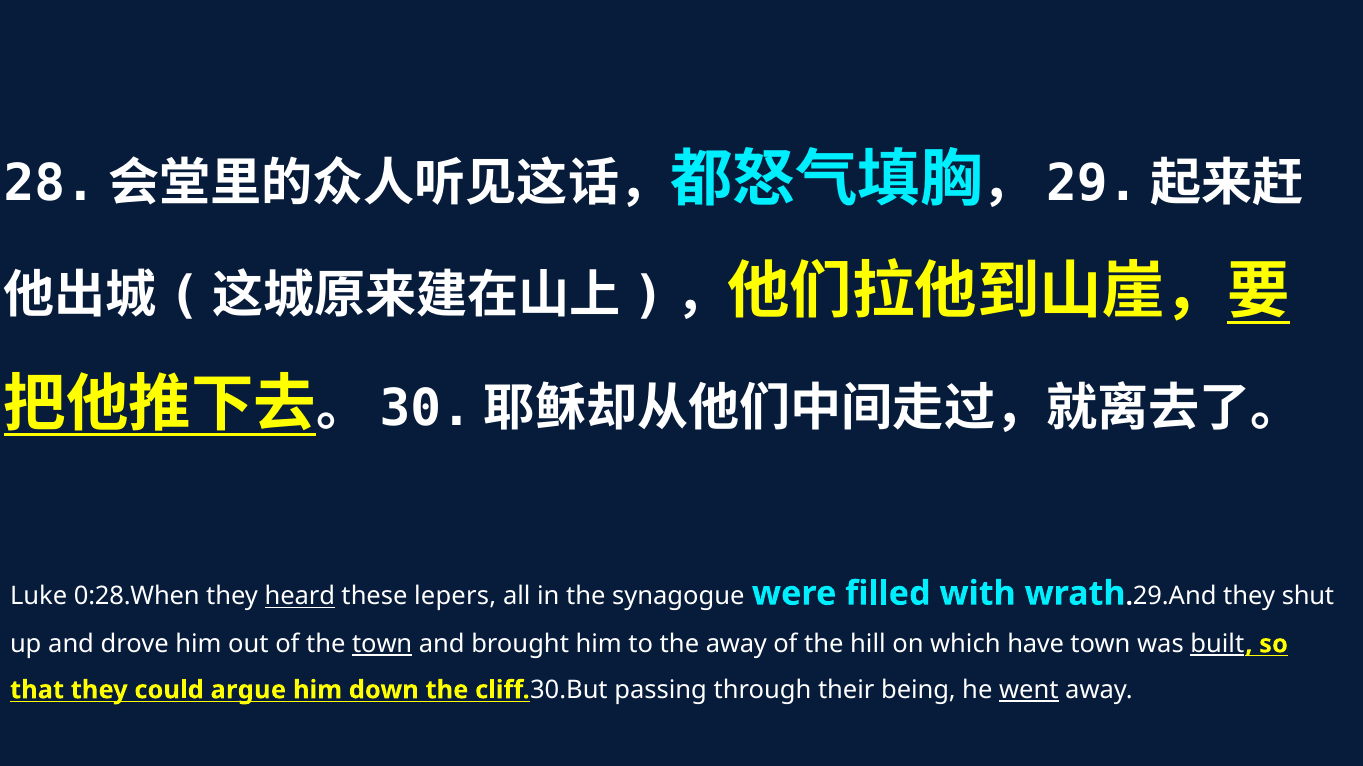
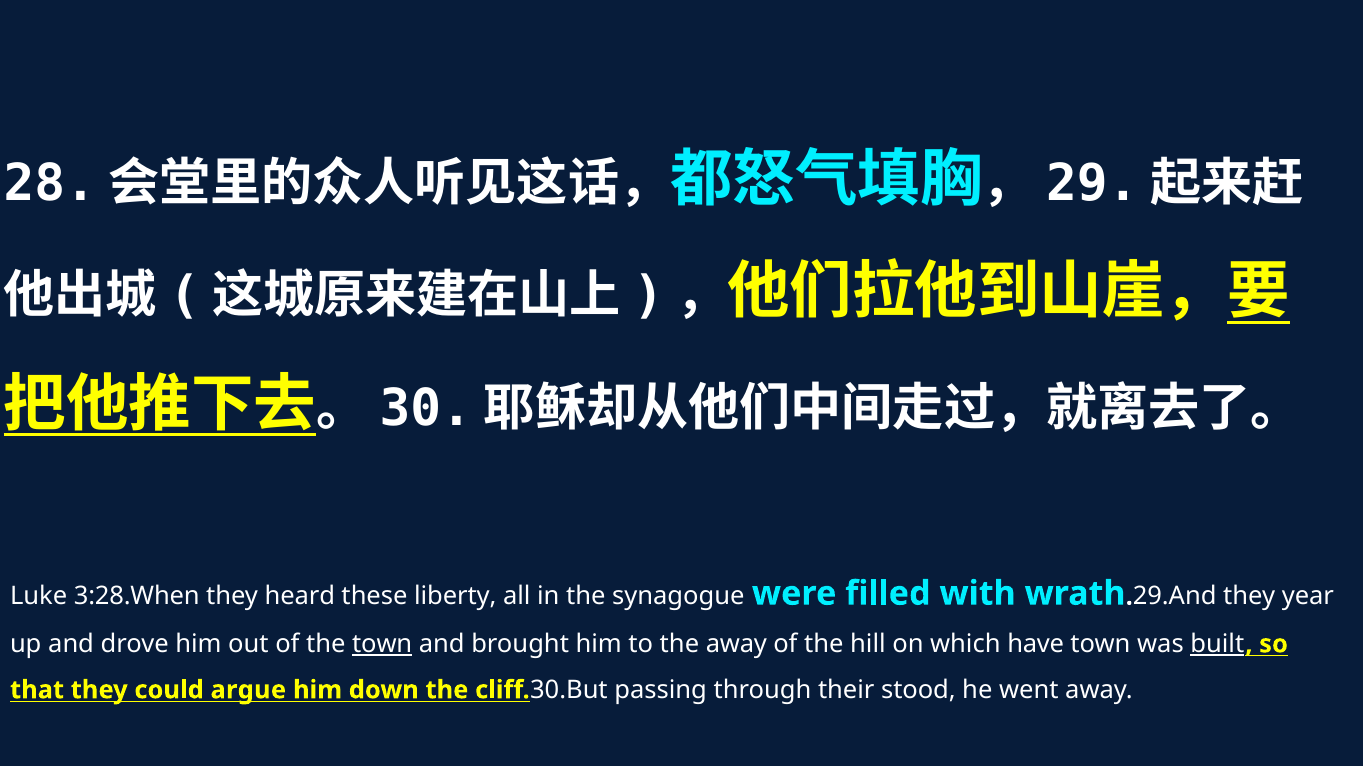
0:28.When: 0:28.When -> 3:28.When
heard underline: present -> none
lepers: lepers -> liberty
shut: shut -> year
being: being -> stood
went underline: present -> none
